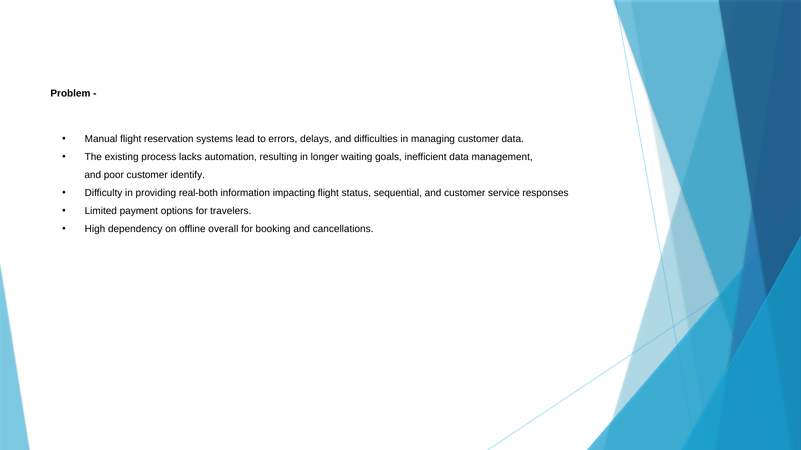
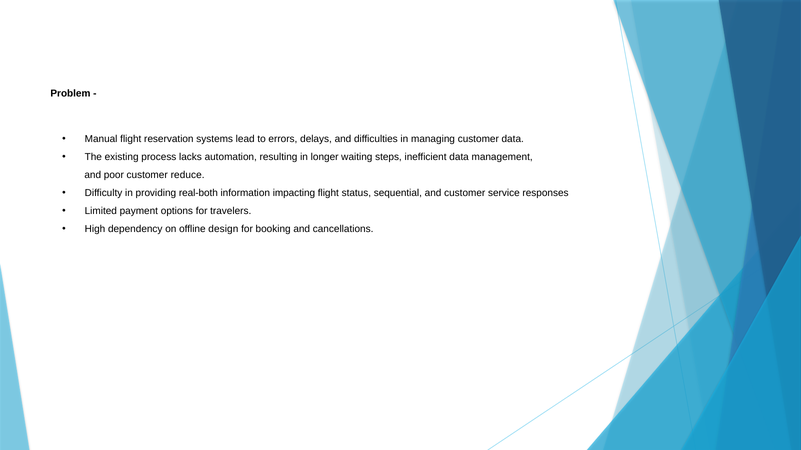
goals: goals -> steps
identify: identify -> reduce
overall: overall -> design
